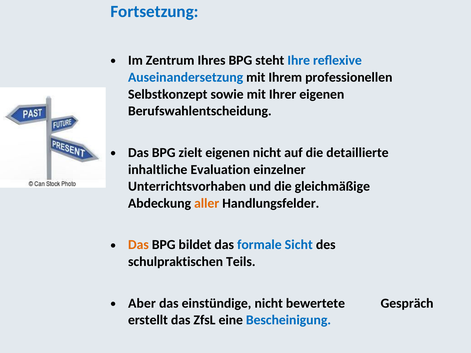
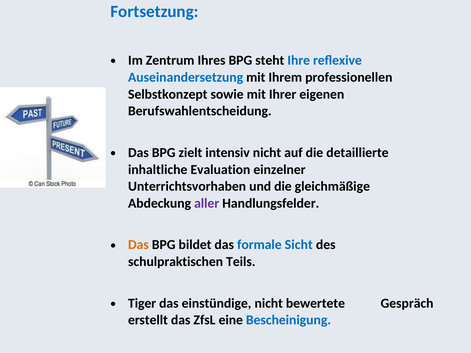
zielt eigenen: eigenen -> intensiv
aller colour: orange -> purple
Aber: Aber -> Tiger
